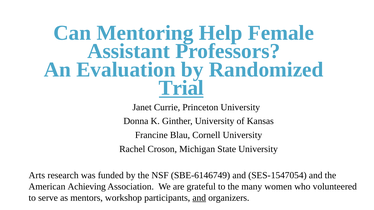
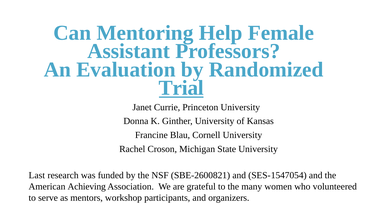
Arts: Arts -> Last
SBE-6146749: SBE-6146749 -> SBE-2600821
and at (199, 198) underline: present -> none
